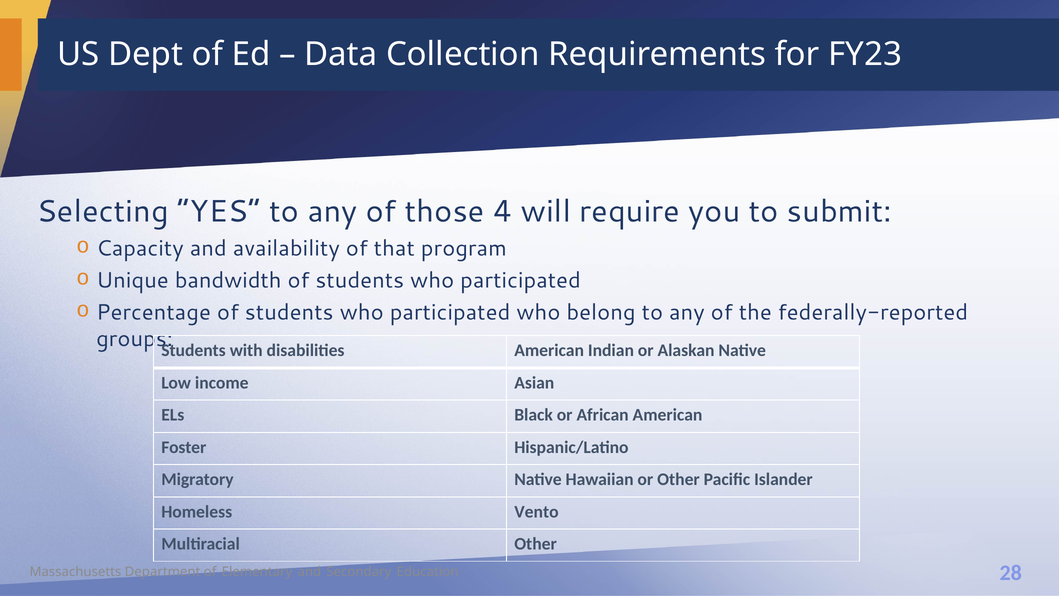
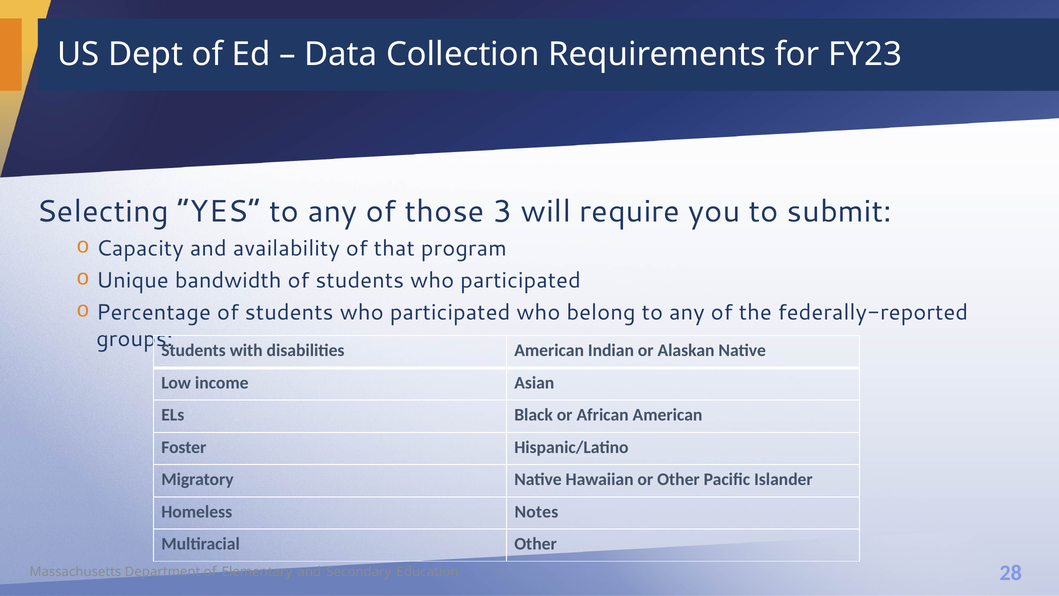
4: 4 -> 3
Vento: Vento -> Notes
